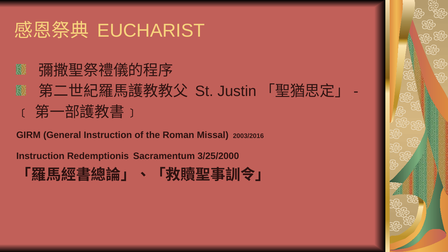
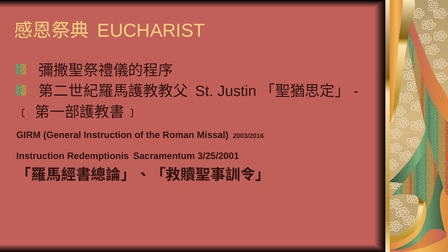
3/25/2000: 3/25/2000 -> 3/25/2001
